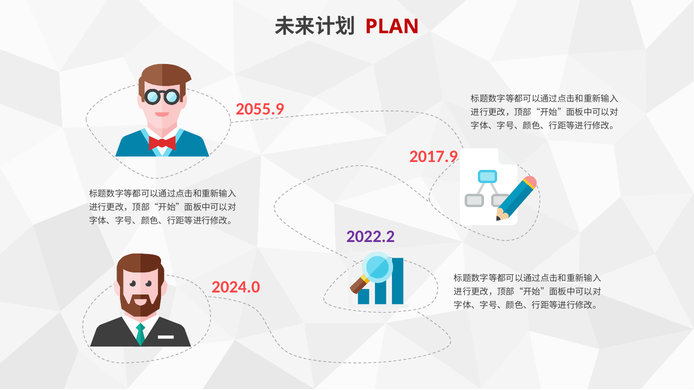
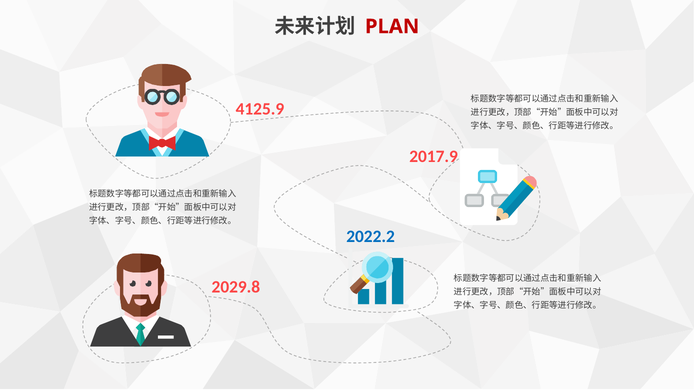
2055.9: 2055.9 -> 4125.9
2022.2 colour: purple -> blue
2024.0: 2024.0 -> 2029.8
